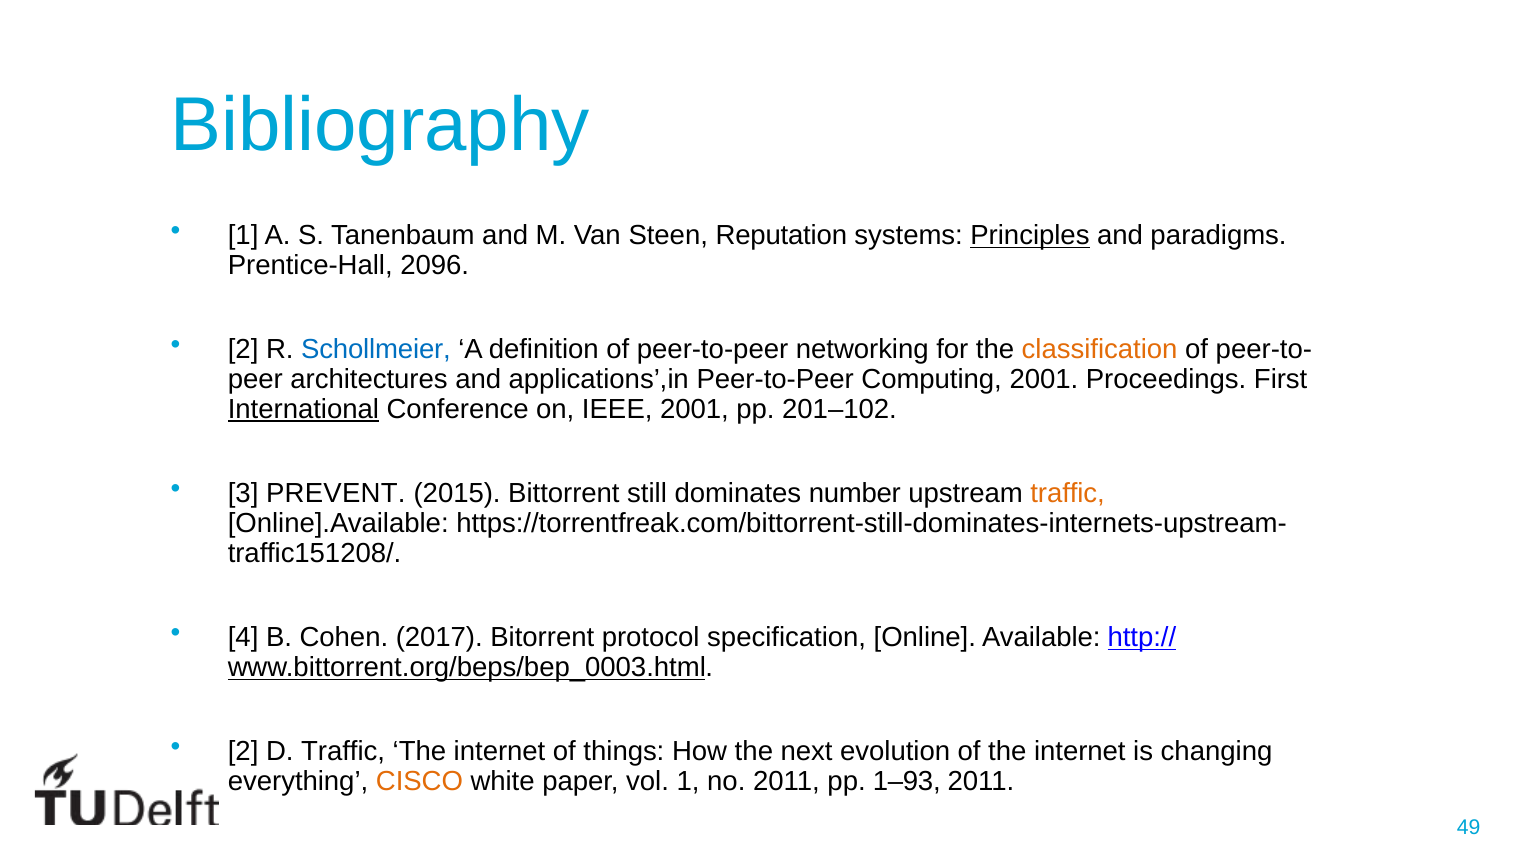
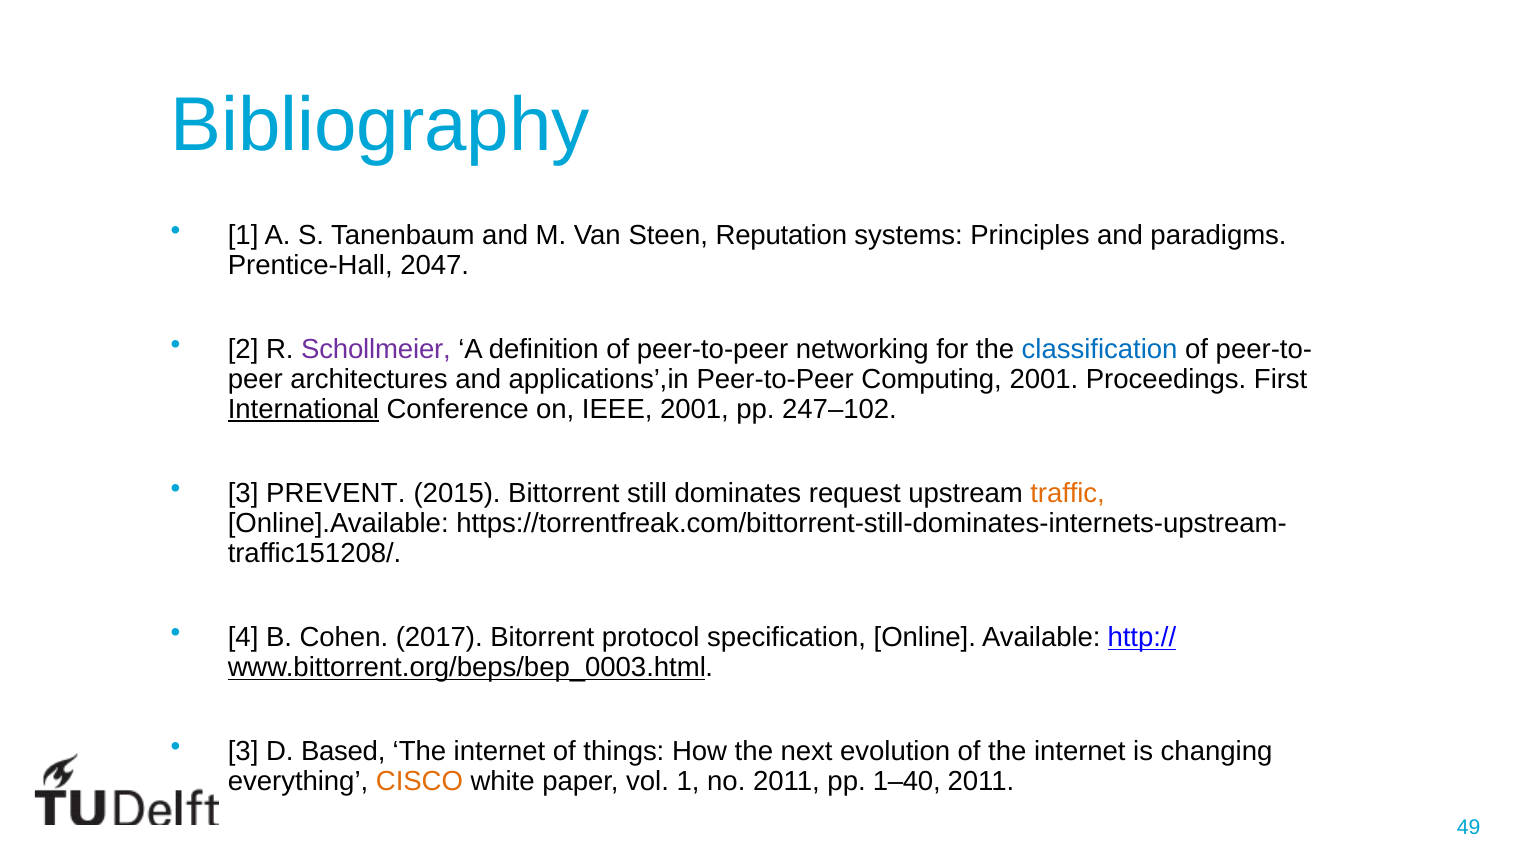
Principles underline: present -> none
2096: 2096 -> 2047
Schollmeier colour: blue -> purple
classification colour: orange -> blue
201–102: 201–102 -> 247–102
number: number -> request
2 at (243, 751): 2 -> 3
D Traffic: Traffic -> Based
1–93: 1–93 -> 1–40
